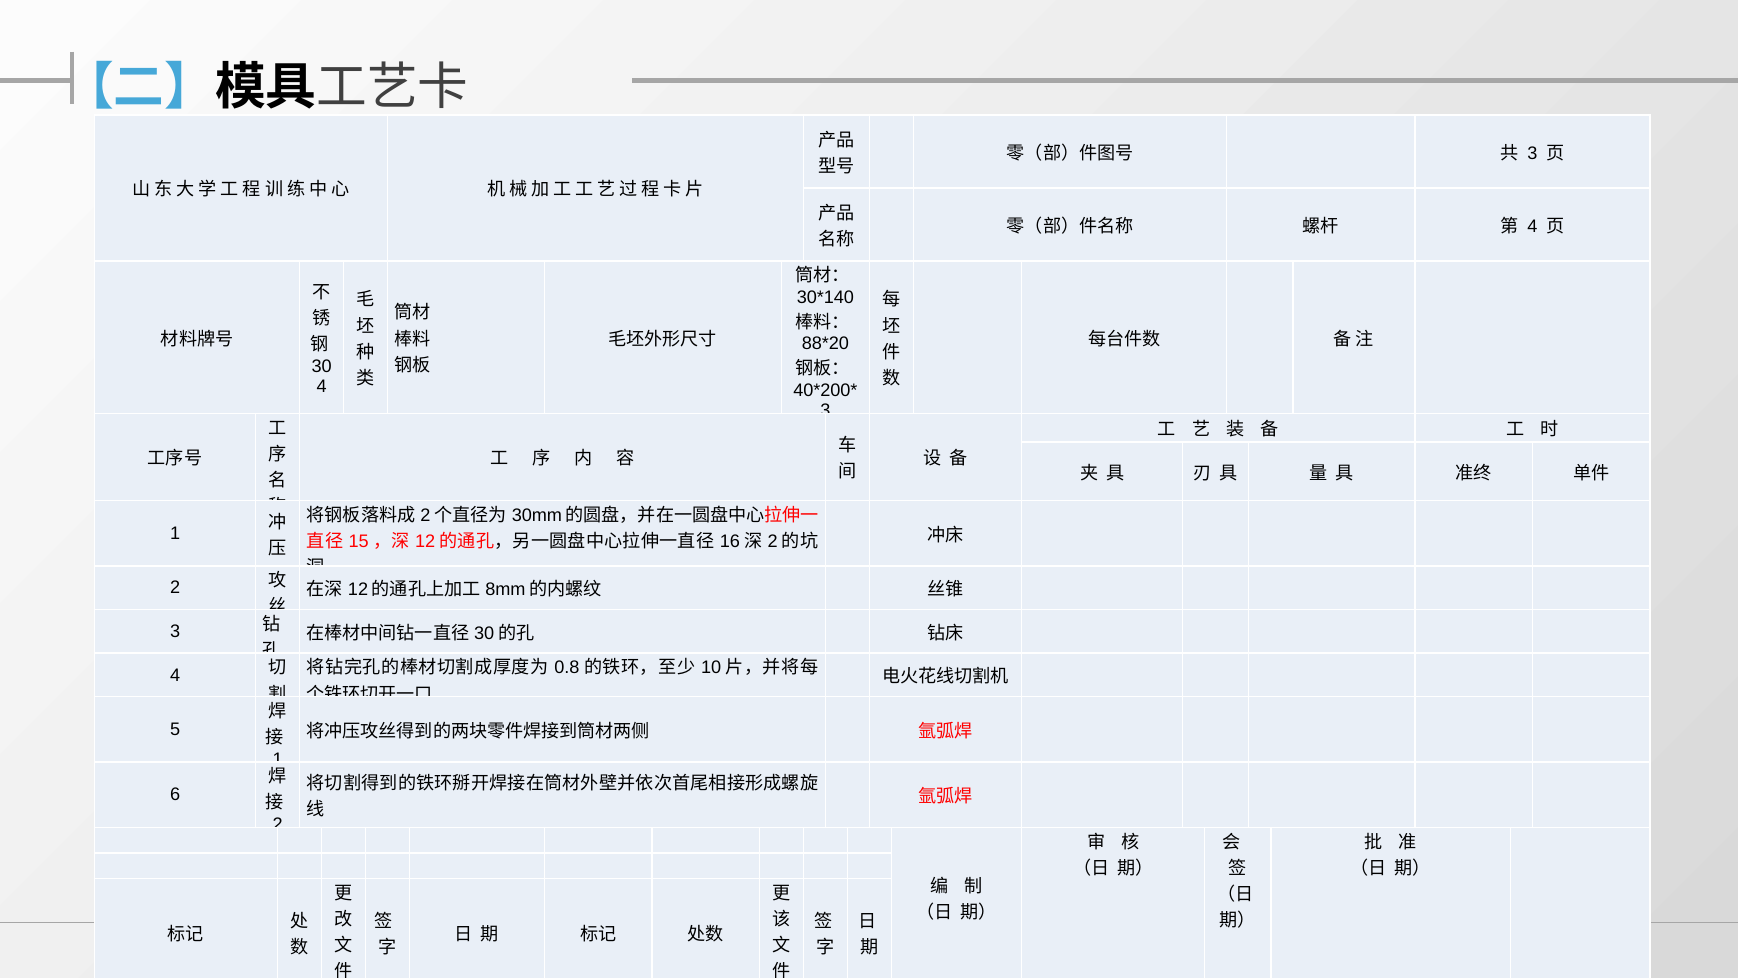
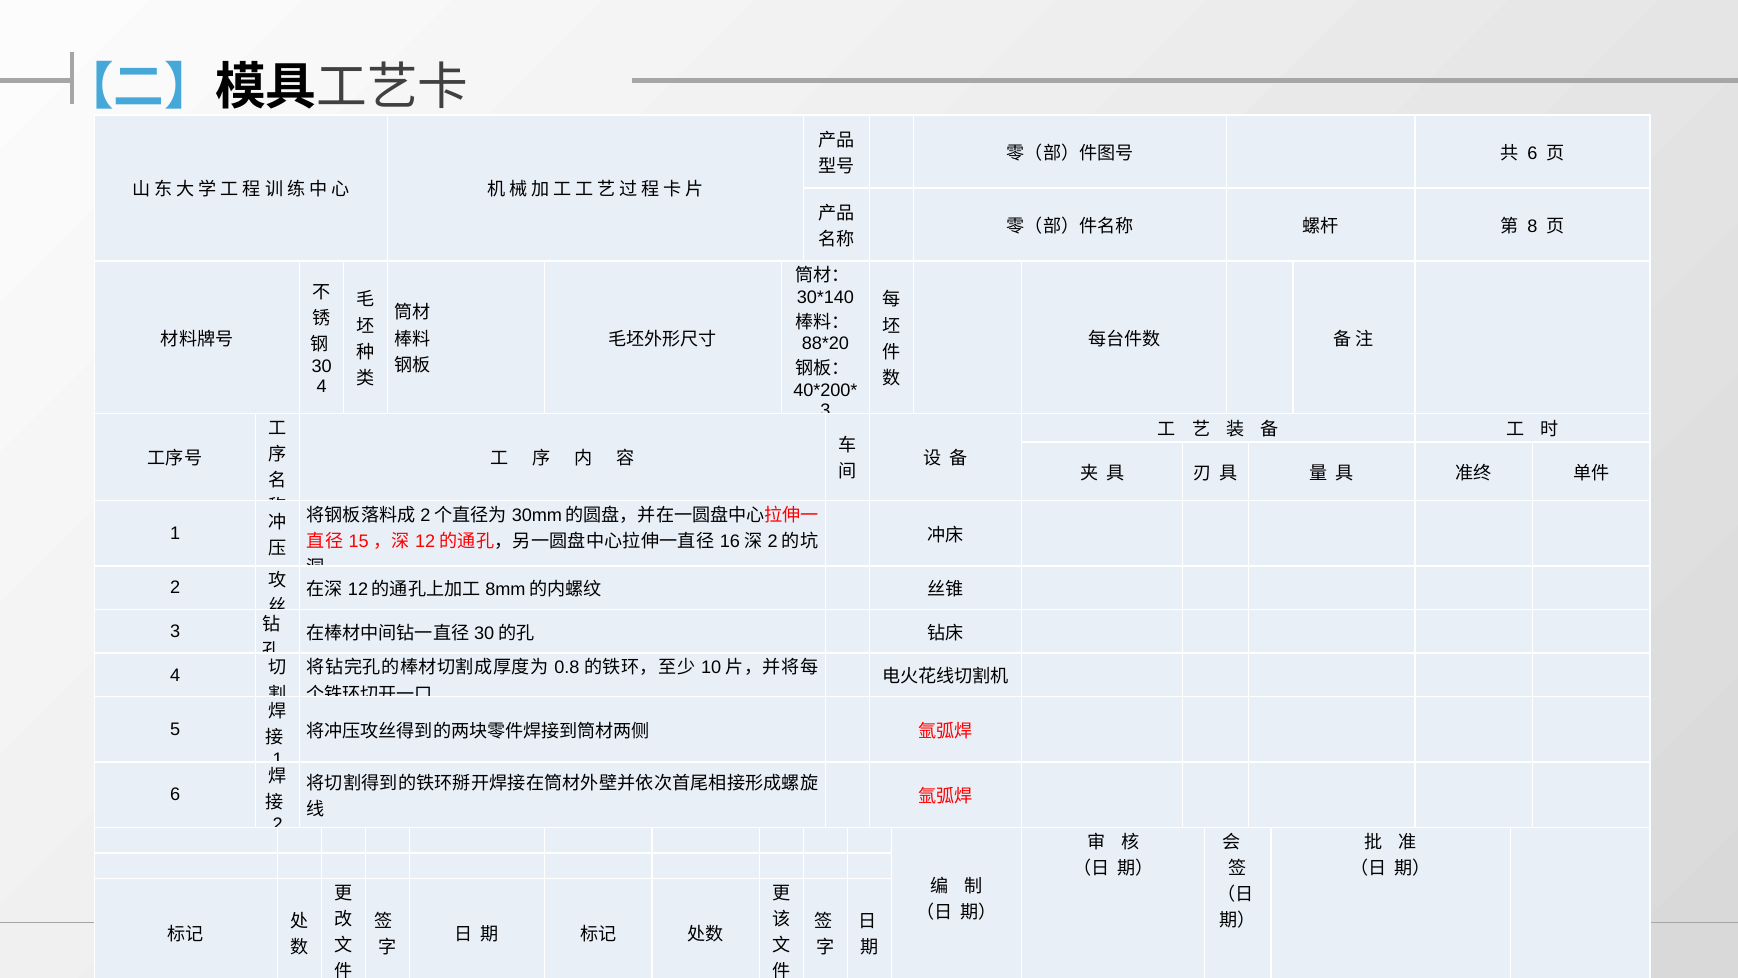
3 at (1532, 153): 3 -> 6
4 at (1532, 226): 4 -> 8
